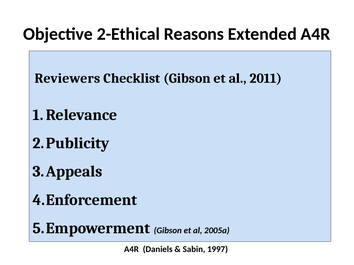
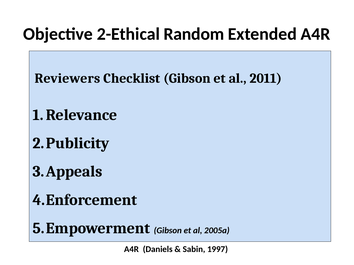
Reasons: Reasons -> Random
